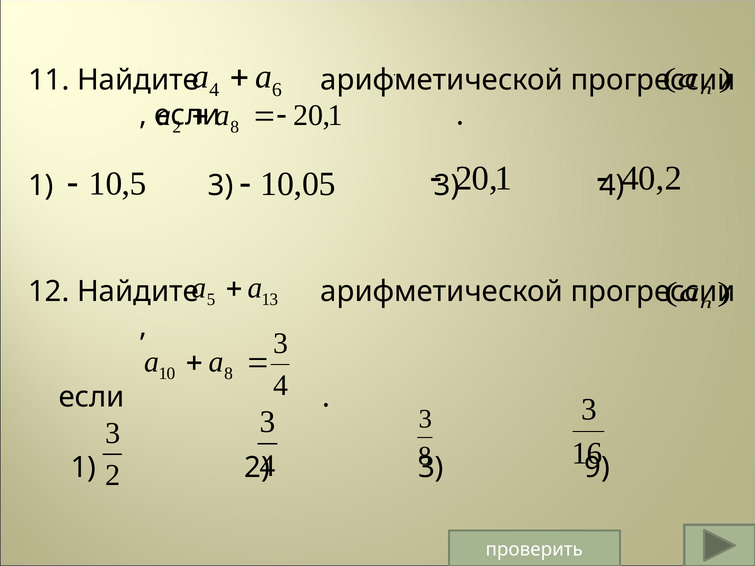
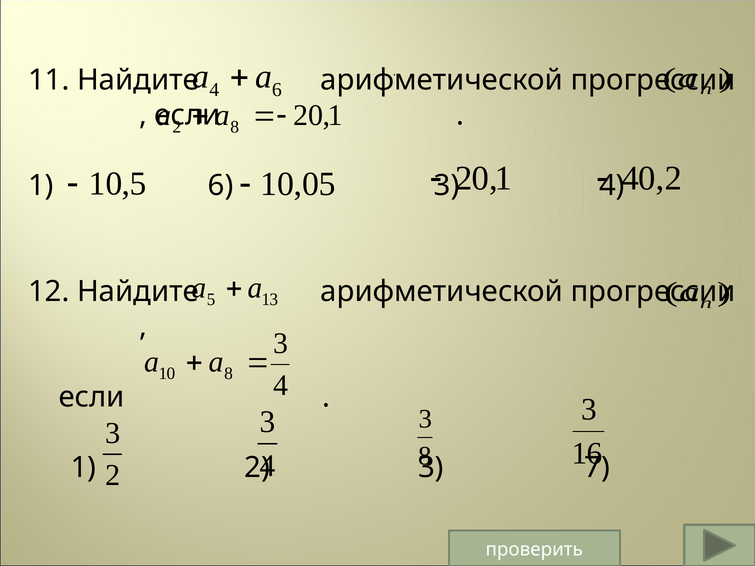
1 3: 3 -> 6
9: 9 -> 7
